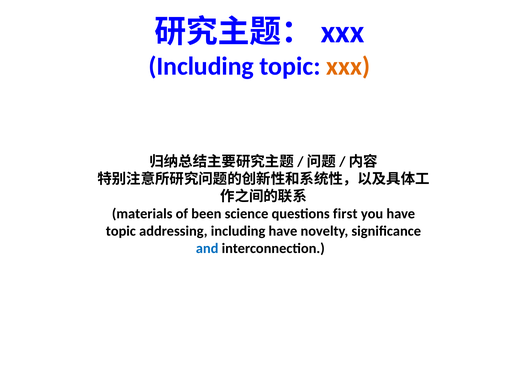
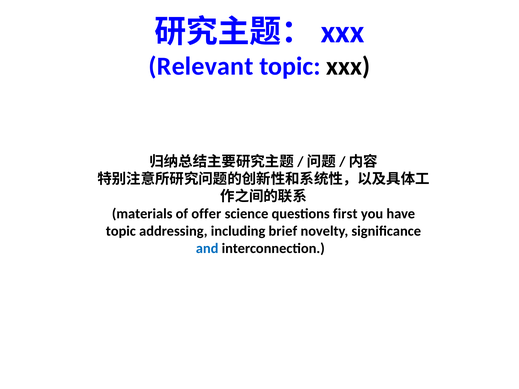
Including at (201, 66): Including -> Relevant
xxx colour: orange -> black
been: been -> offer
including have: have -> brief
